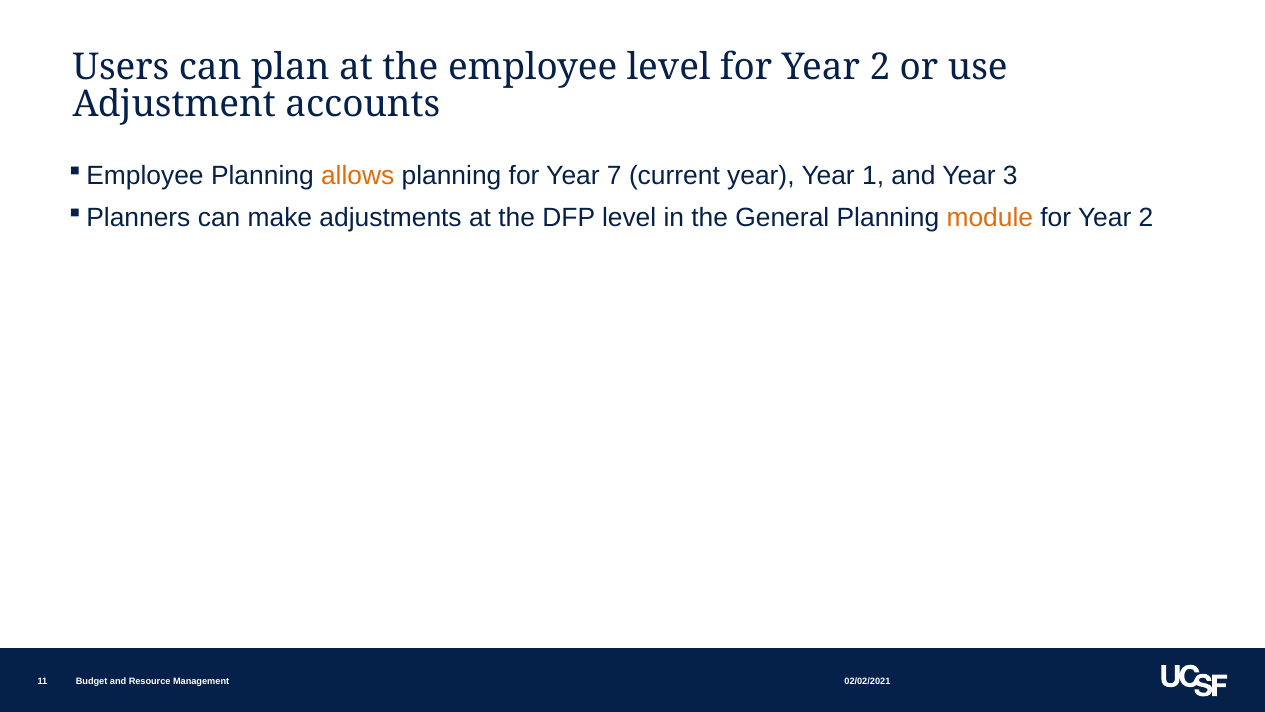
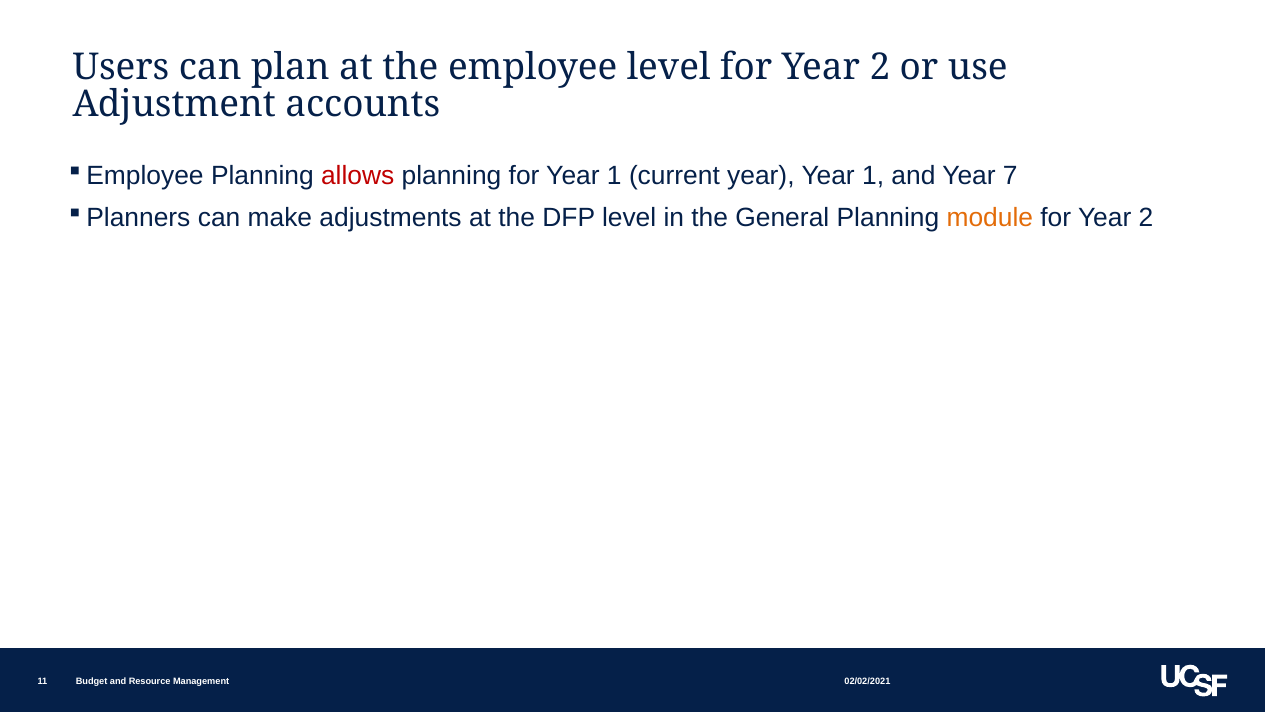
allows colour: orange -> red
for Year 7: 7 -> 1
3: 3 -> 7
